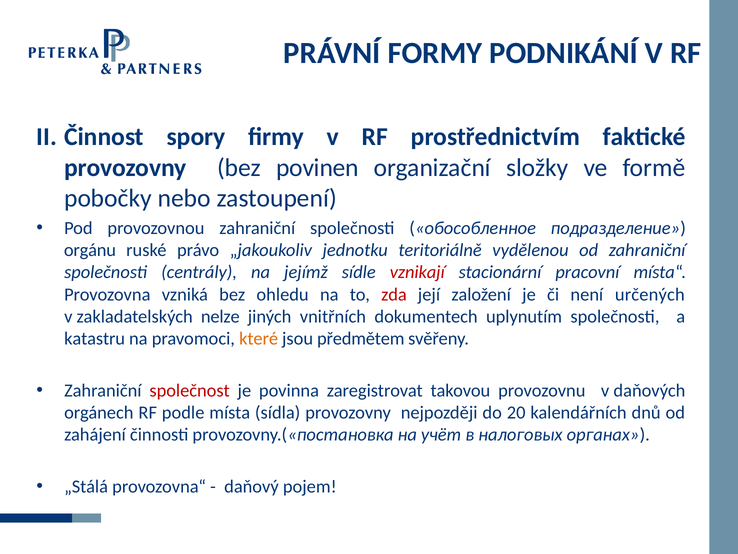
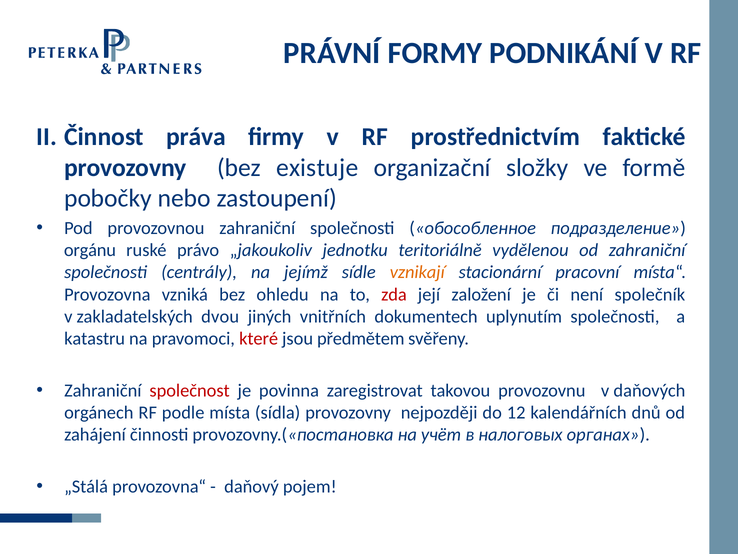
spory: spory -> práva
povinen: povinen -> existuje
vznikají colour: red -> orange
určených: určených -> společník
nelze: nelze -> dvou
které colour: orange -> red
20: 20 -> 12
